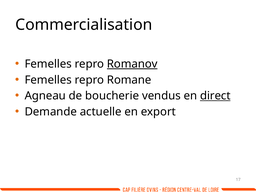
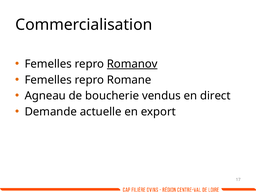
direct underline: present -> none
